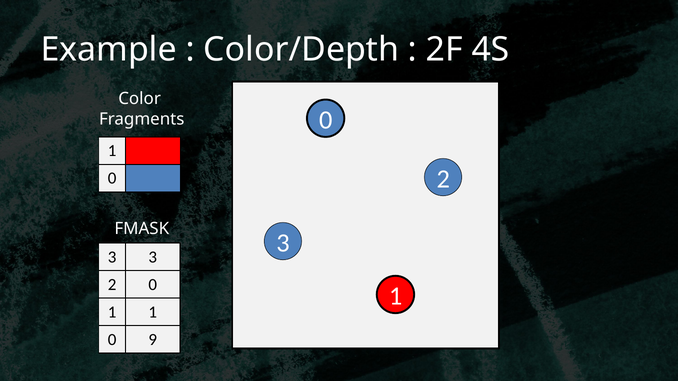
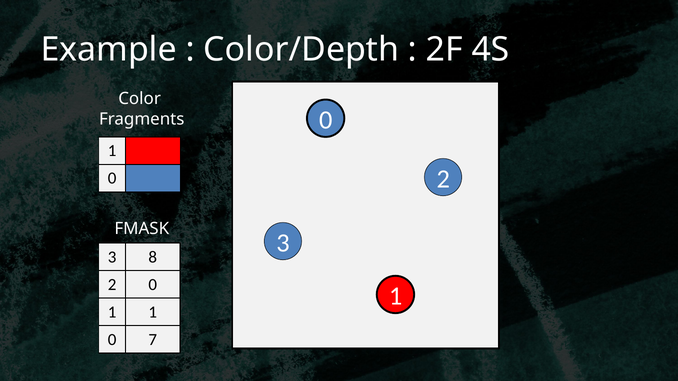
3 3: 3 -> 8
9: 9 -> 7
